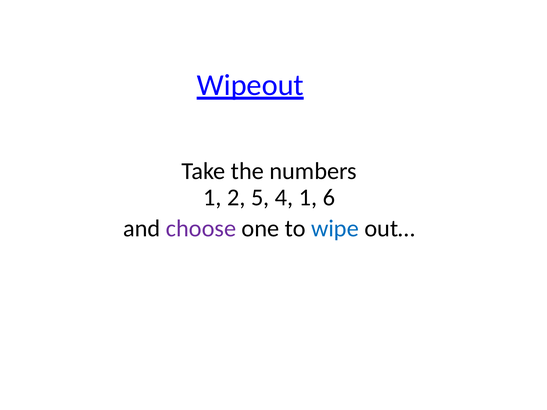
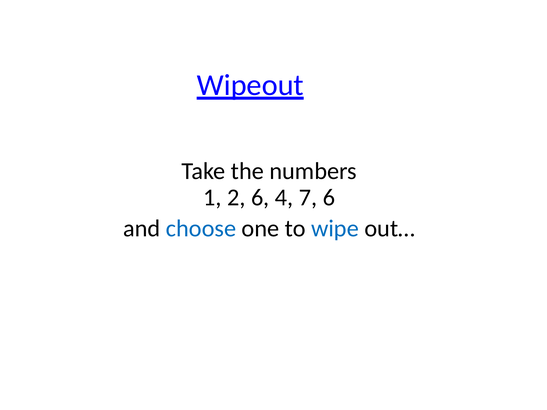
2 5: 5 -> 6
4 1: 1 -> 7
choose colour: purple -> blue
